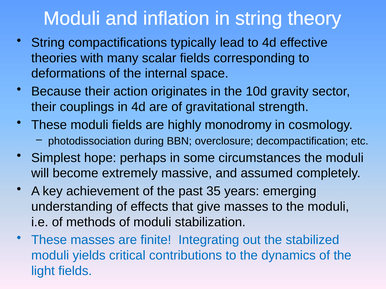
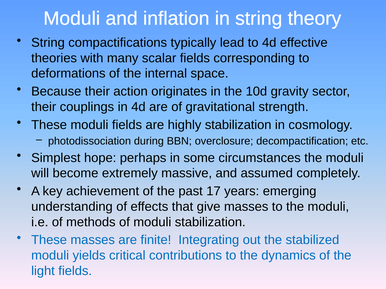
highly monodromy: monodromy -> stabilization
35: 35 -> 17
